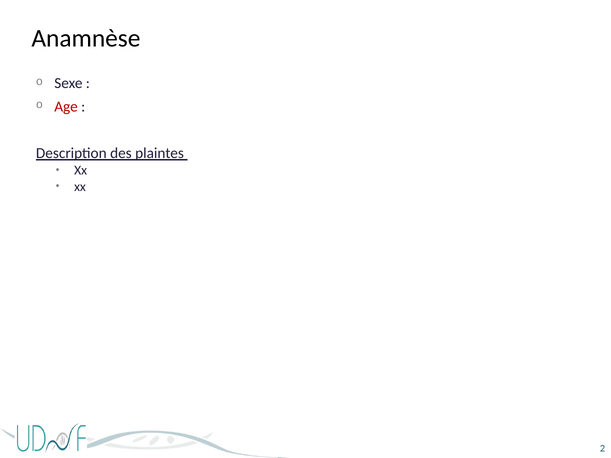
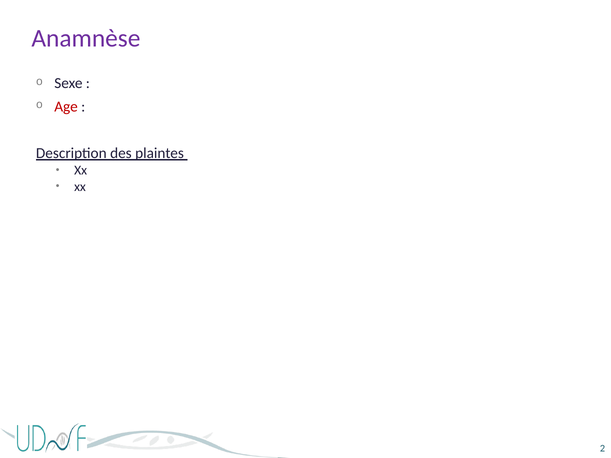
Anamnèse colour: black -> purple
